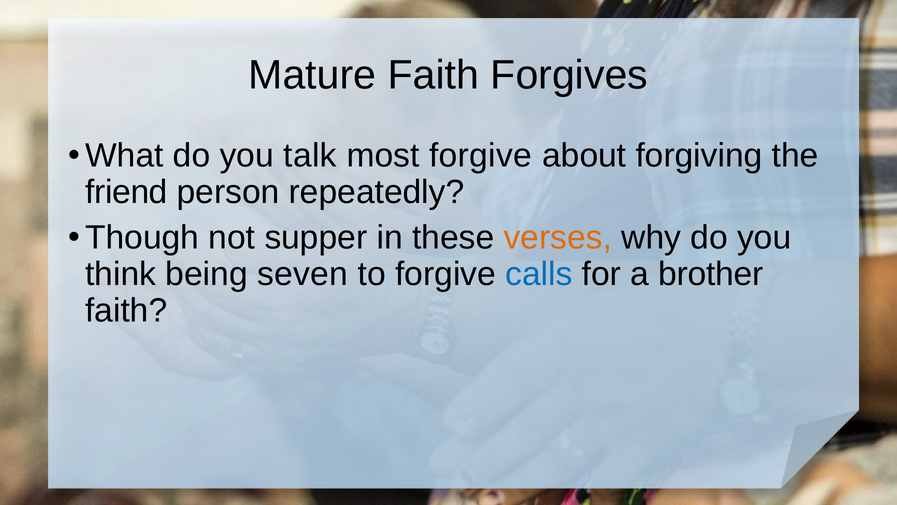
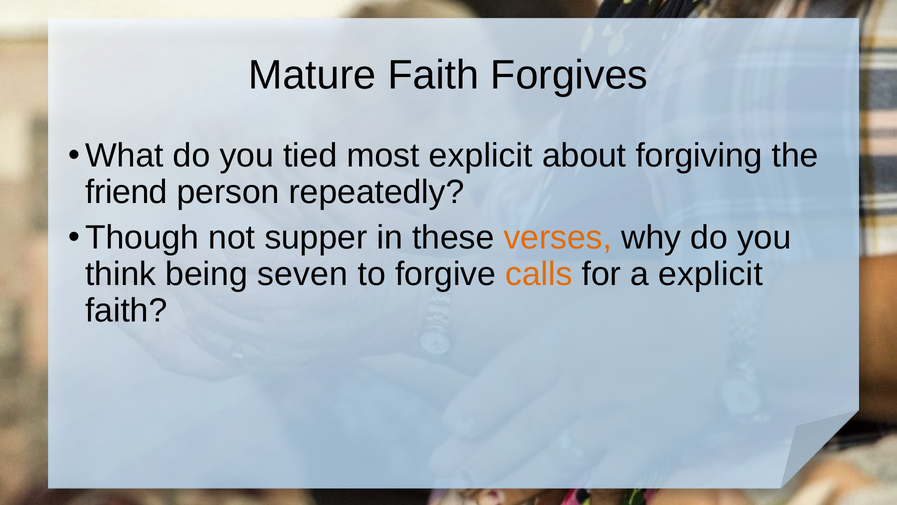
talk: talk -> tied
most forgive: forgive -> explicit
calls colour: blue -> orange
a brother: brother -> explicit
